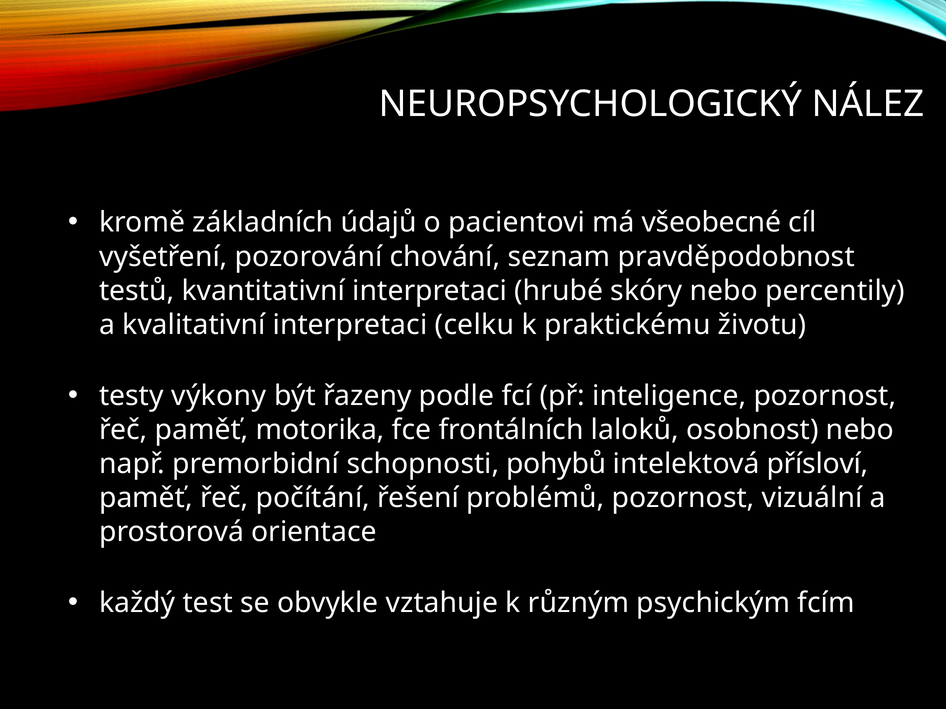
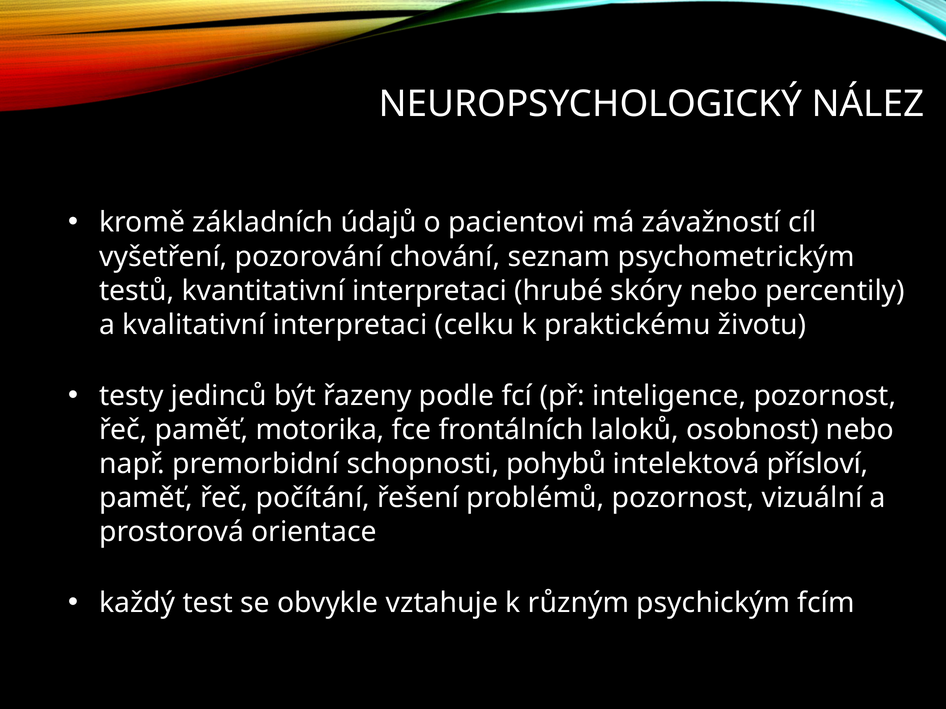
všeobecné: všeobecné -> závažností
pravděpodobnost: pravděpodobnost -> psychometrickým
výkony: výkony -> jedinců
